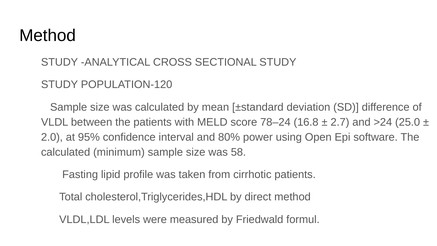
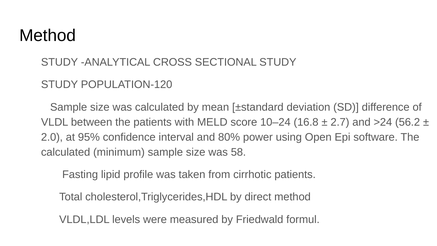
78–24: 78–24 -> 10–24
25.0: 25.0 -> 56.2
